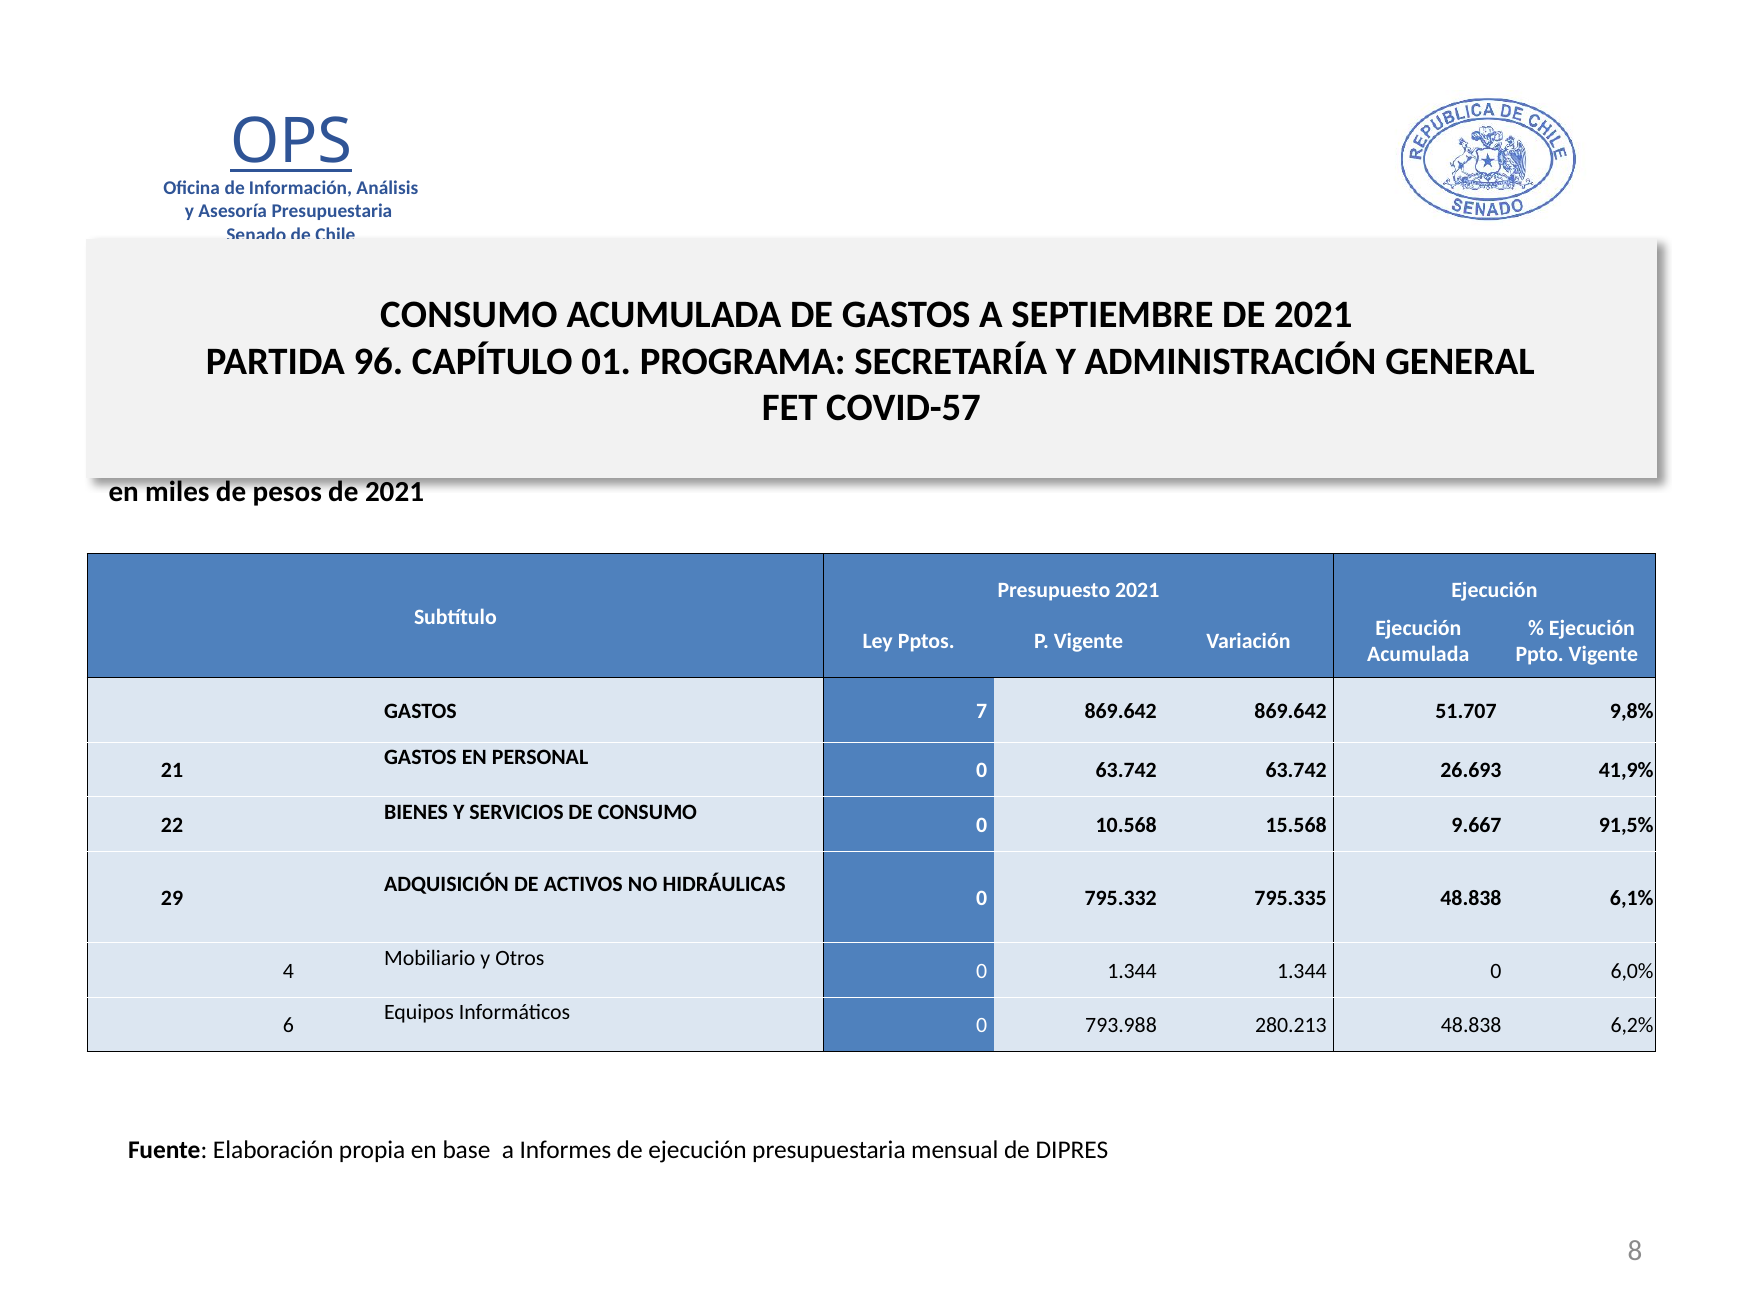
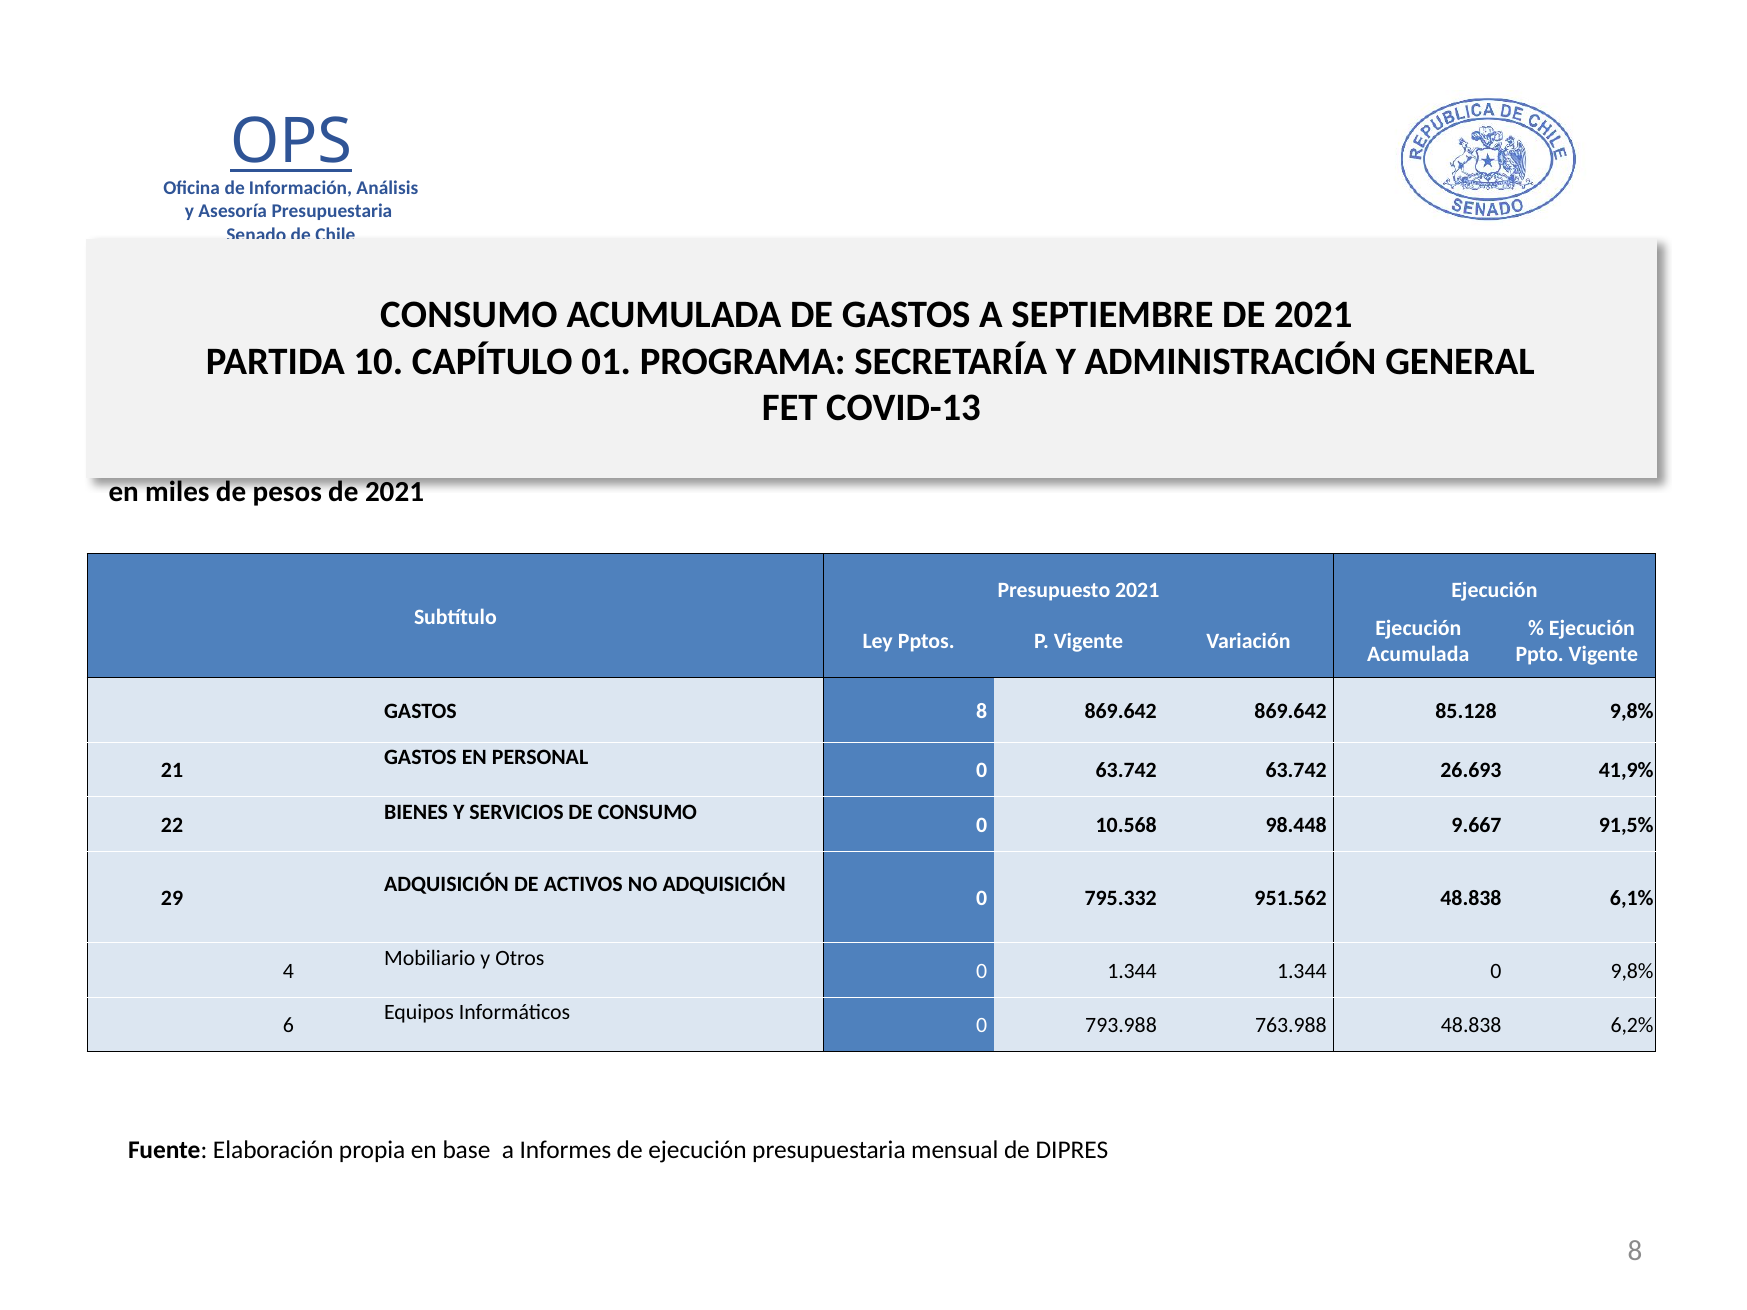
96: 96 -> 10
COVID-57: COVID-57 -> COVID-13
GASTOS 7: 7 -> 8
51.707: 51.707 -> 85.128
15.568: 15.568 -> 98.448
NO HIDRÁULICAS: HIDRÁULICAS -> ADQUISICIÓN
795.335: 795.335 -> 951.562
0 6,0%: 6,0% -> 9,8%
280.213: 280.213 -> 763.988
